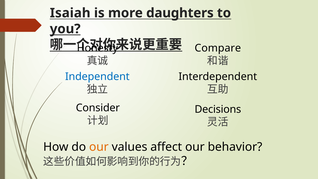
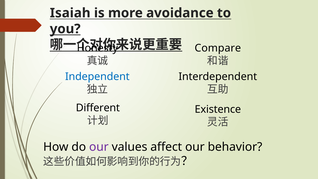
daughters: daughters -> avoidance
Consider: Consider -> Different
Decisions: Decisions -> Existence
our at (99, 147) colour: orange -> purple
